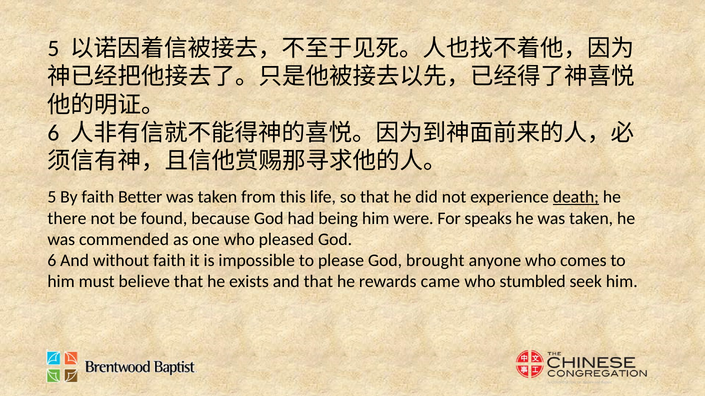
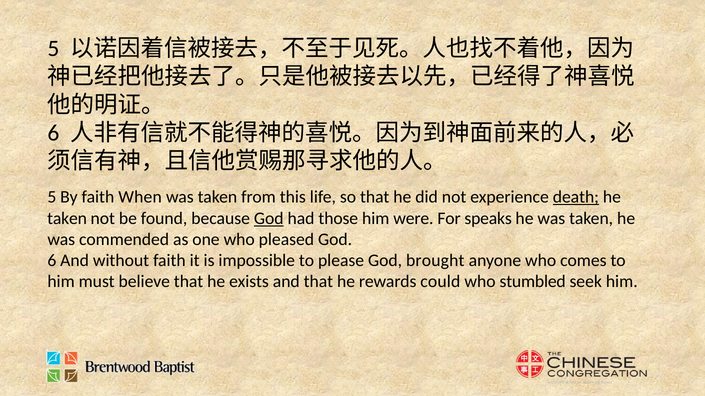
Better: Better -> When
there at (67, 219): there -> taken
God at (269, 219) underline: none -> present
being: being -> those
came: came -> could
